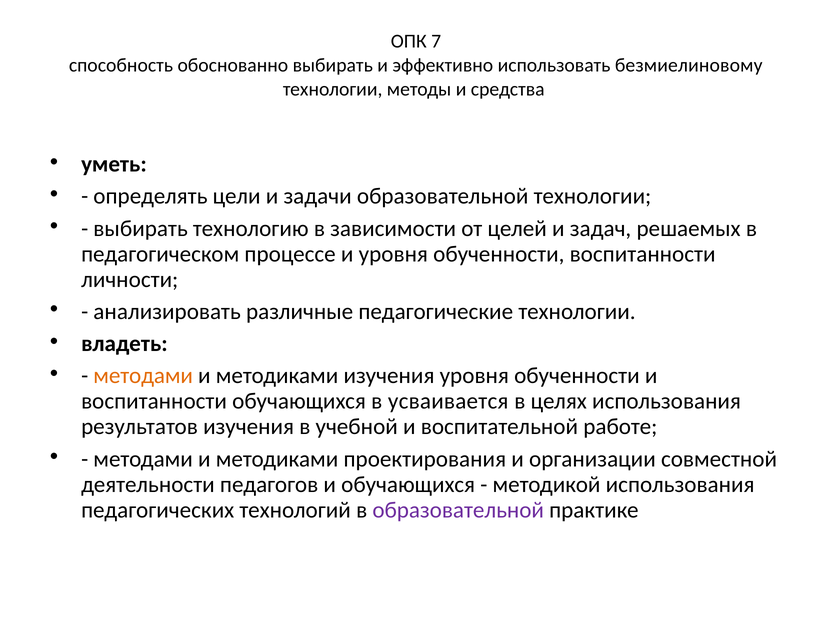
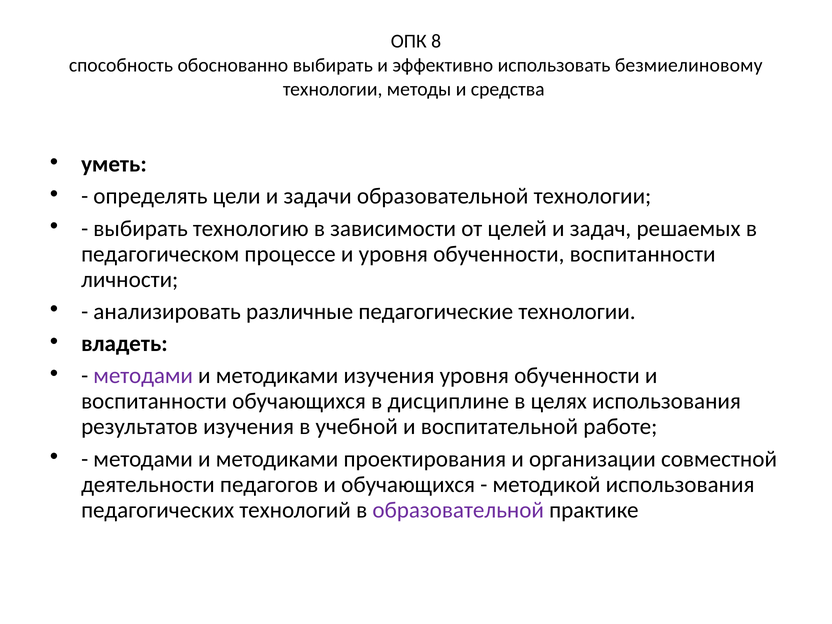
7: 7 -> 8
методами at (143, 376) colour: orange -> purple
усваивается: усваивается -> дисциплине
